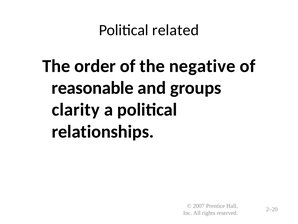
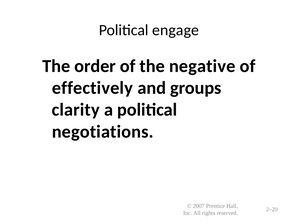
related: related -> engage
reasonable: reasonable -> effectively
relationships: relationships -> negotiations
